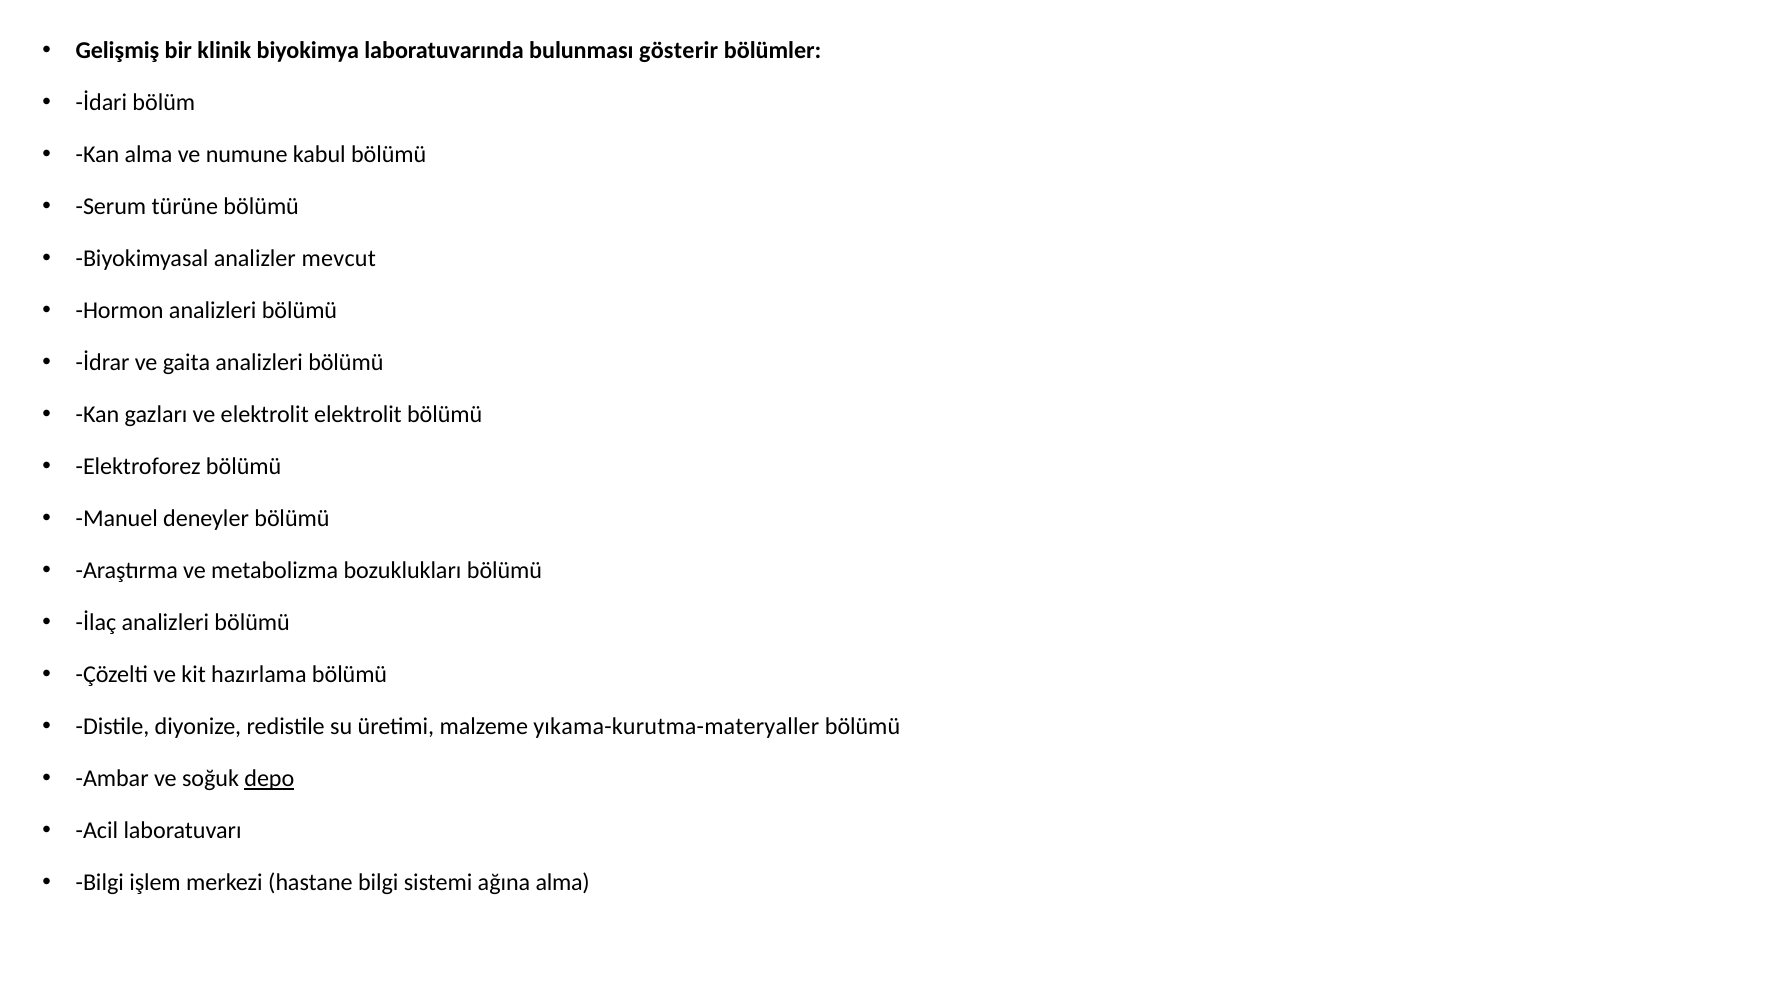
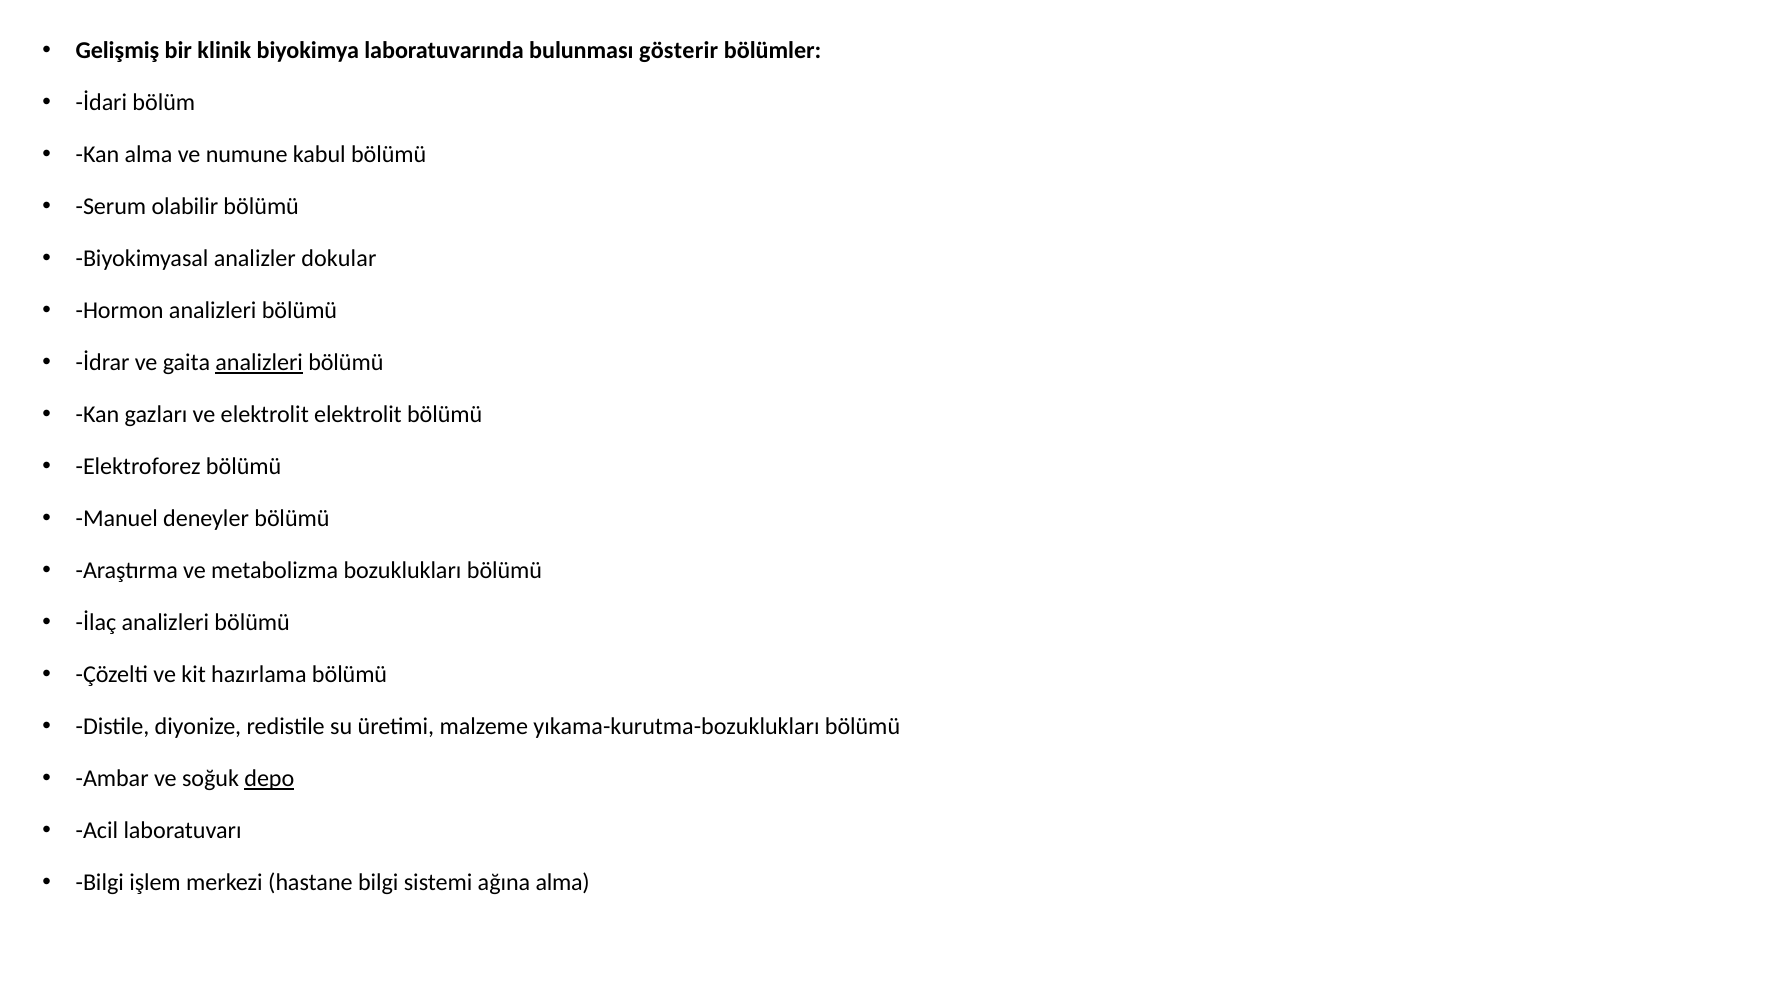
türüne: türüne -> olabilir
mevcut: mevcut -> dokular
analizleri at (259, 363) underline: none -> present
yıkama-kurutma-materyaller: yıkama-kurutma-materyaller -> yıkama-kurutma-bozuklukları
